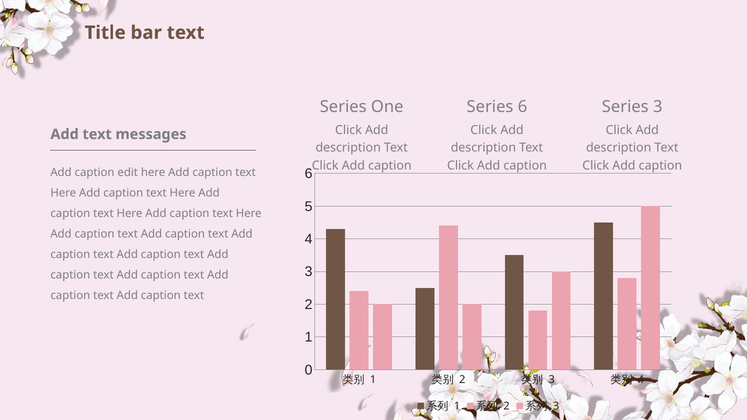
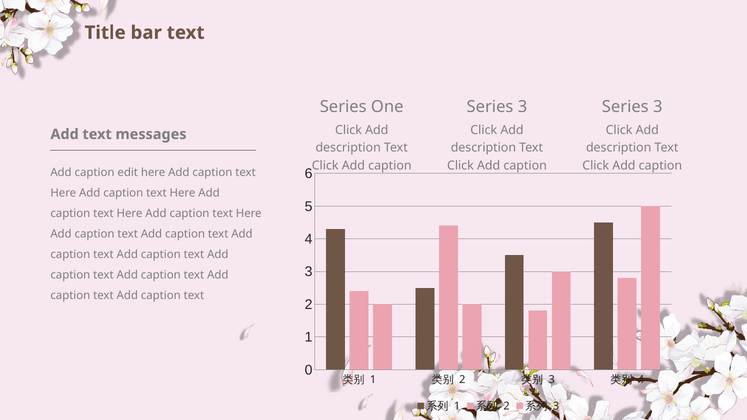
6 at (523, 107): 6 -> 3
